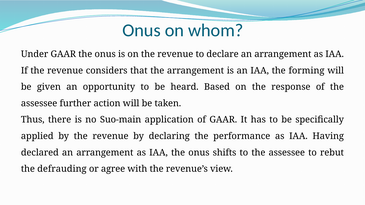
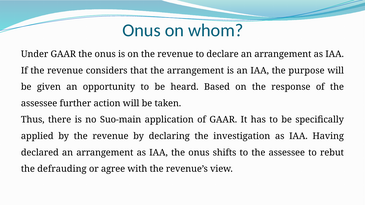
forming: forming -> purpose
performance: performance -> investigation
